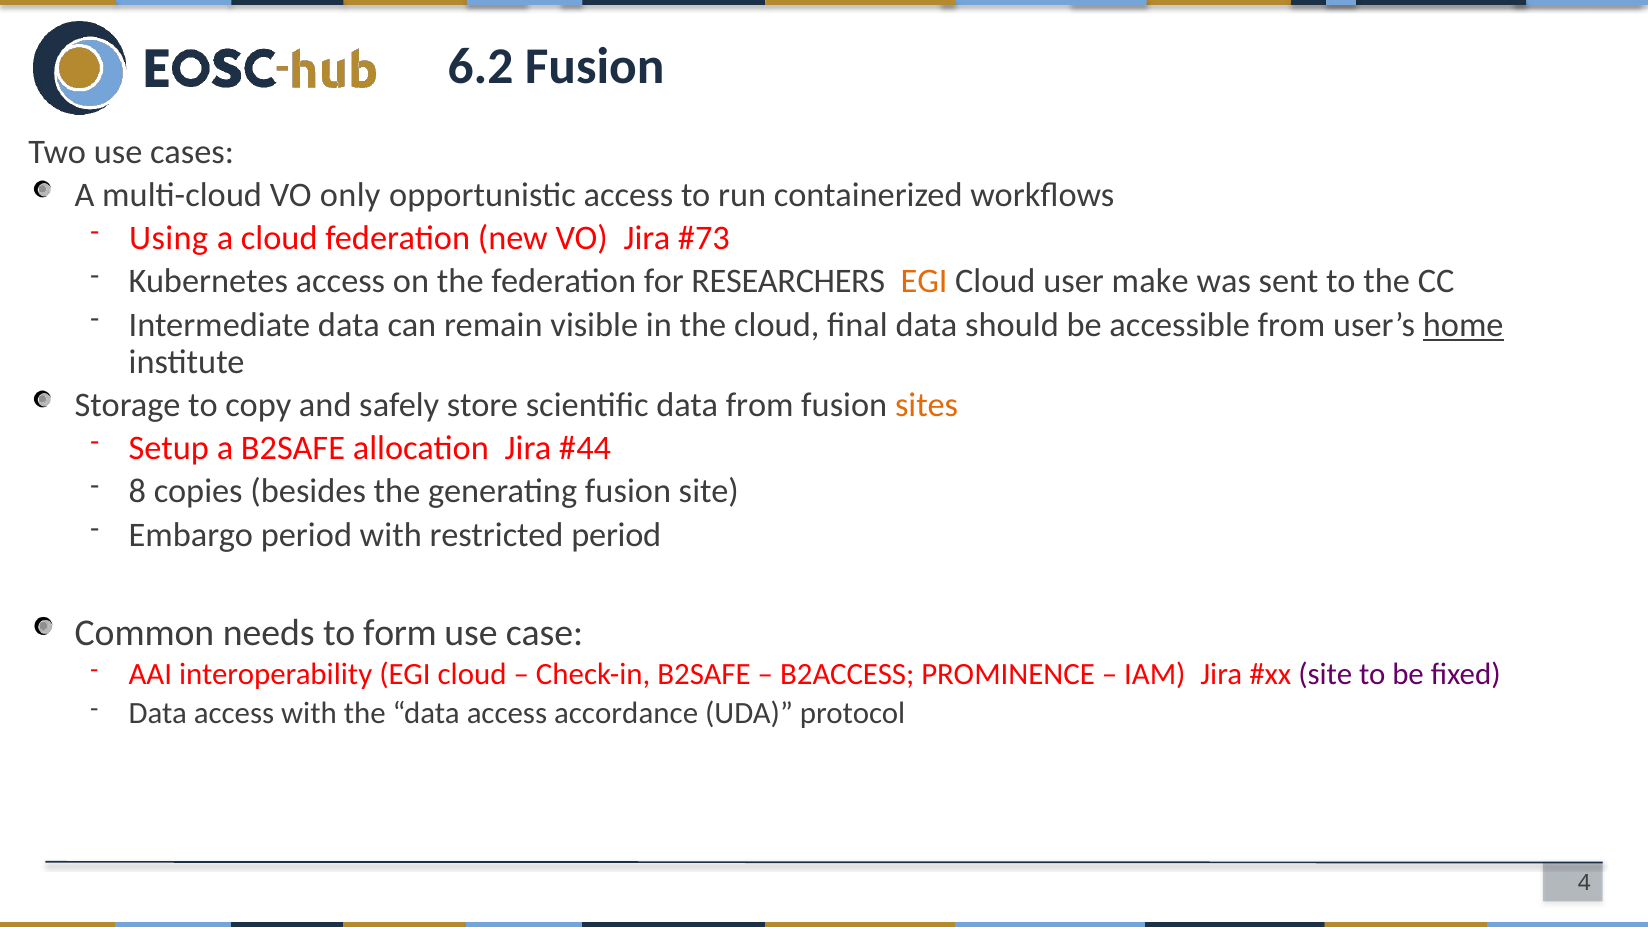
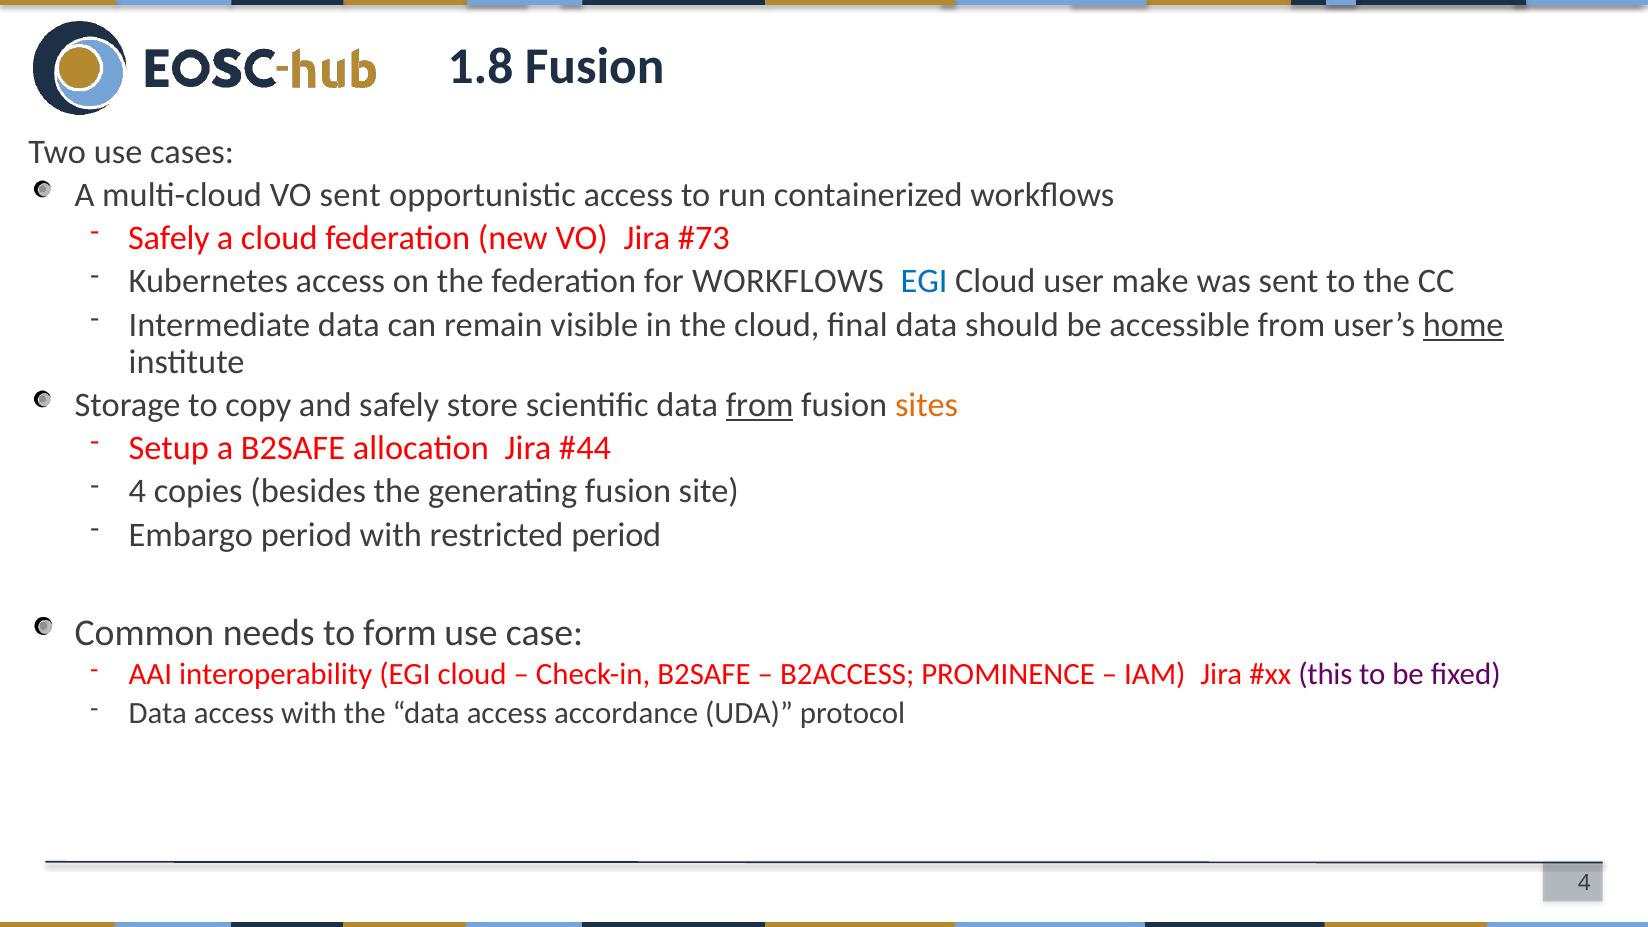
6.2: 6.2 -> 1.8
VO only: only -> sent
Using at (169, 238): Using -> Safely
for RESEARCHERS: RESEARCHERS -> WORKFLOWS
EGI at (924, 282) colour: orange -> blue
from at (760, 405) underline: none -> present
8 at (137, 491): 8 -> 4
site at (1325, 675): site -> this
